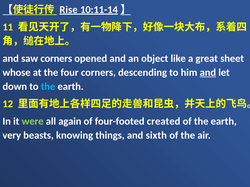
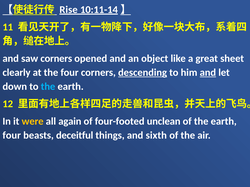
whose: whose -> clearly
descending underline: none -> present
were colour: light green -> yellow
created: created -> unclean
very at (12, 136): very -> four
knowing: knowing -> deceitful
